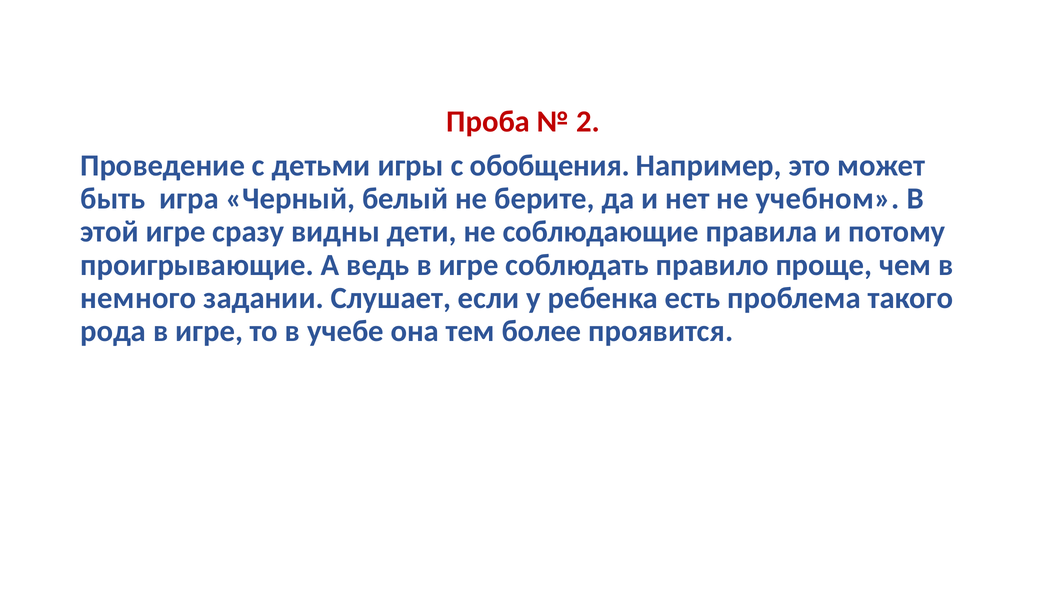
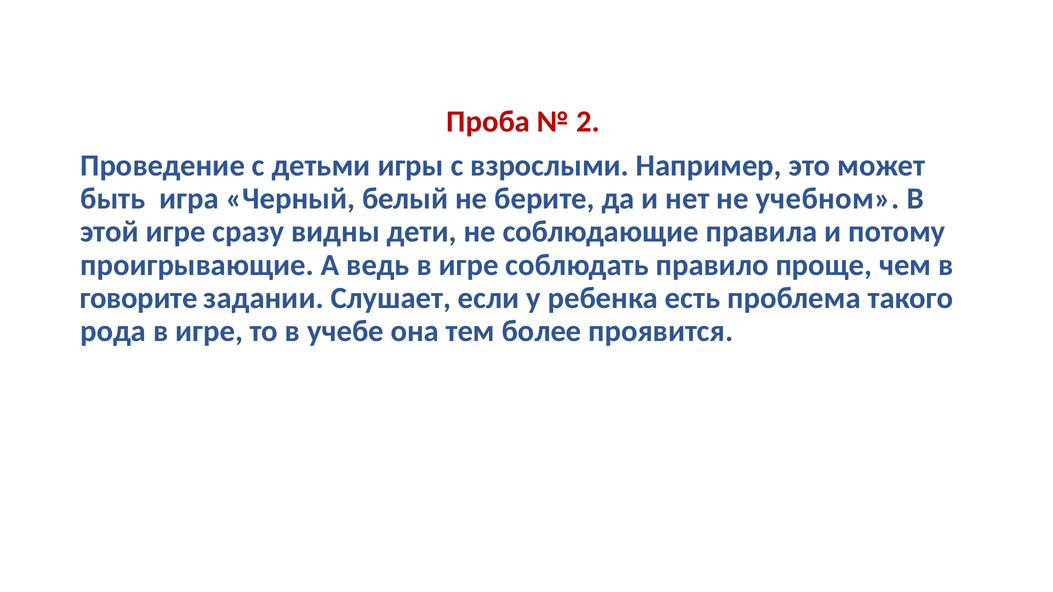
обобщения: обобщения -> взрослыми
немного: немного -> говорите
